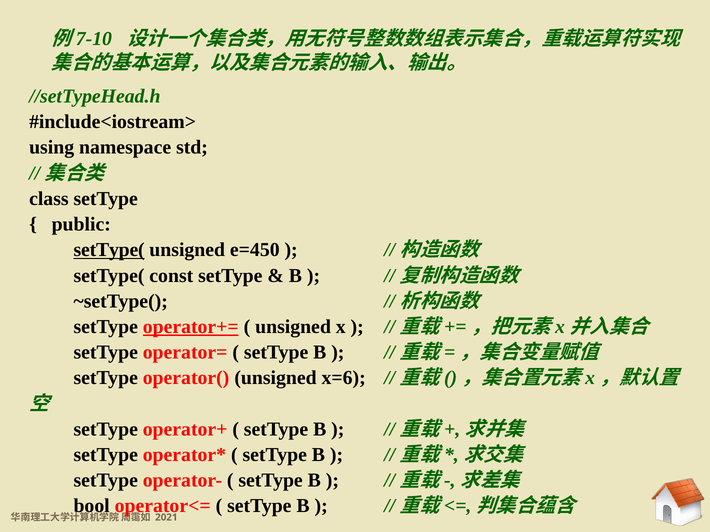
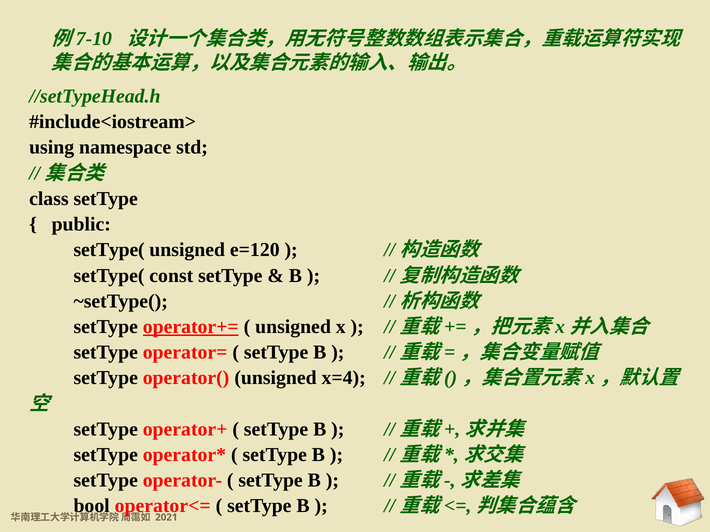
setType( at (109, 250) underline: present -> none
e=450: e=450 -> e=120
x=6: x=6 -> x=4
